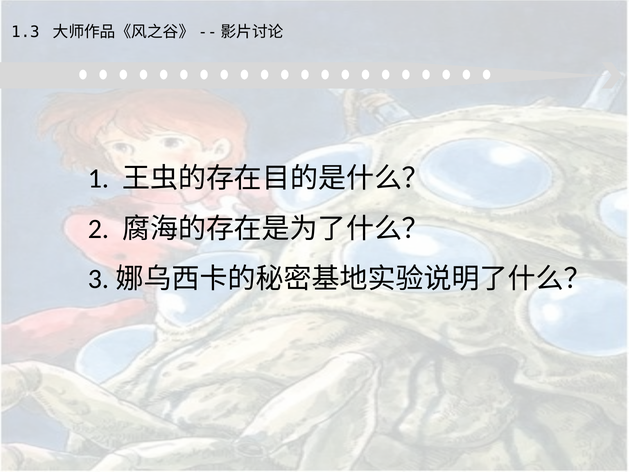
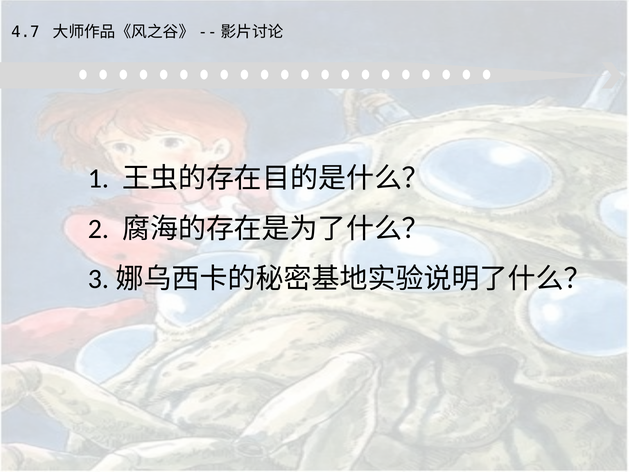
1.3: 1.3 -> 4.7
